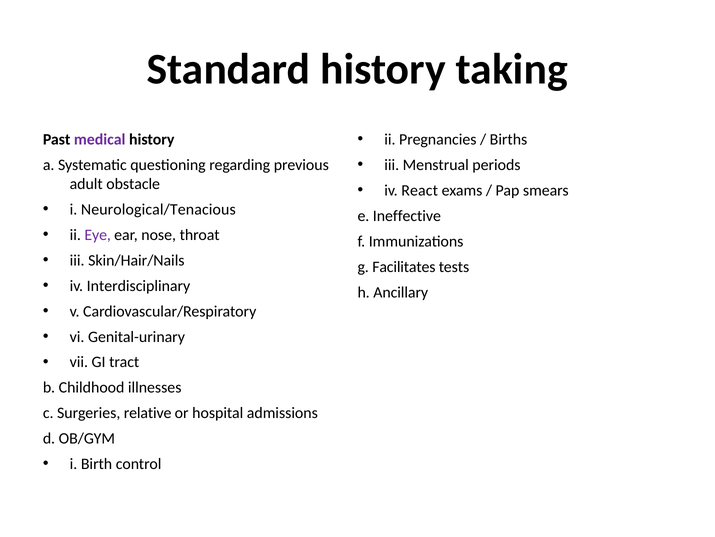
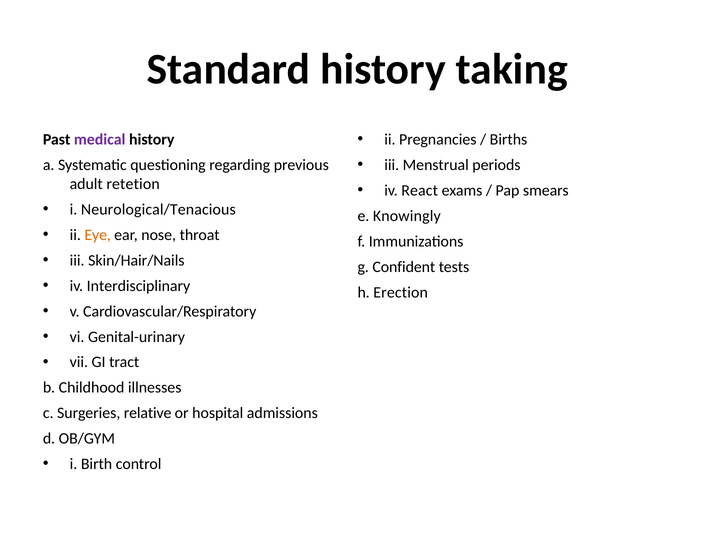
obstacle: obstacle -> retetion
Ineffective: Ineffective -> Knowingly
Eye colour: purple -> orange
Facilitates: Facilitates -> Confident
Ancillary: Ancillary -> Erection
